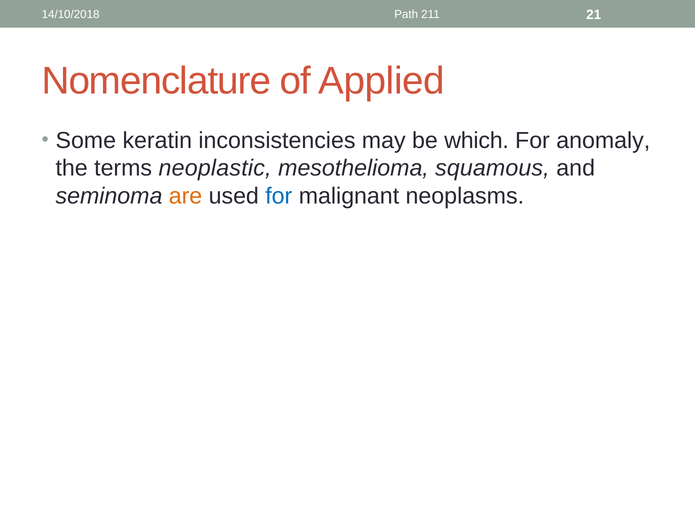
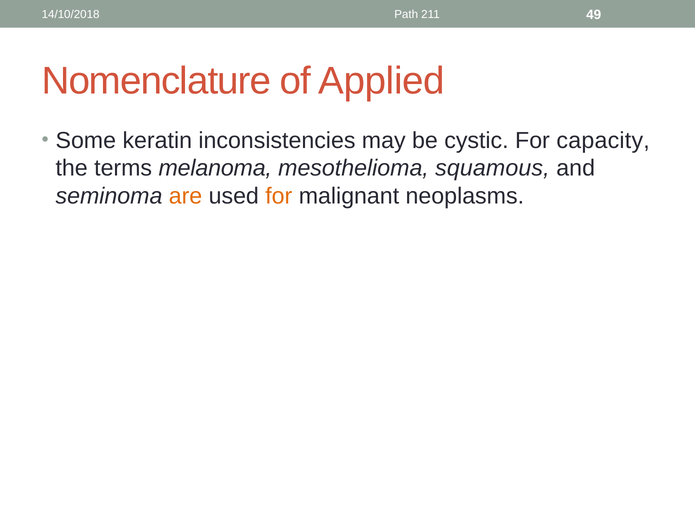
21: 21 -> 49
which: which -> cystic
anomaly: anomaly -> capacity
neoplastic: neoplastic -> melanoma
for at (279, 196) colour: blue -> orange
